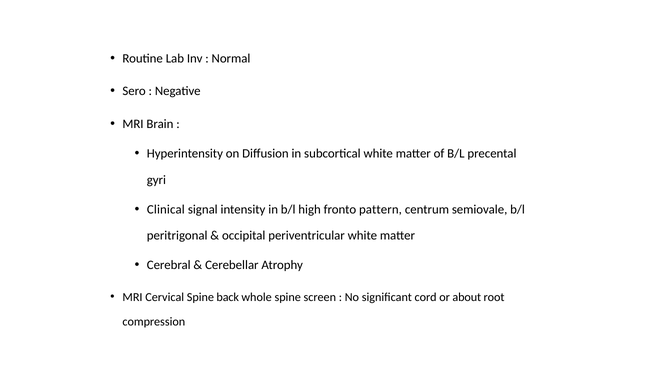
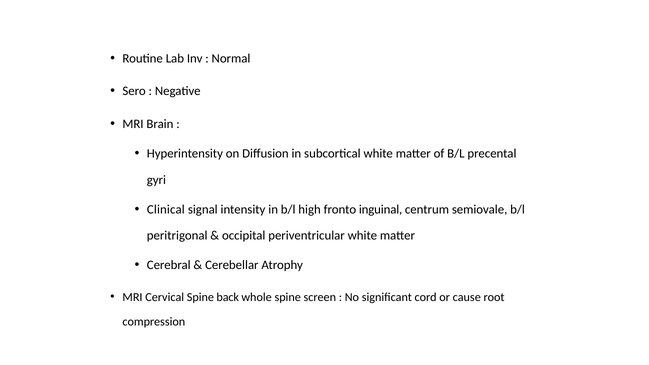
pattern: pattern -> inguinal
about: about -> cause
